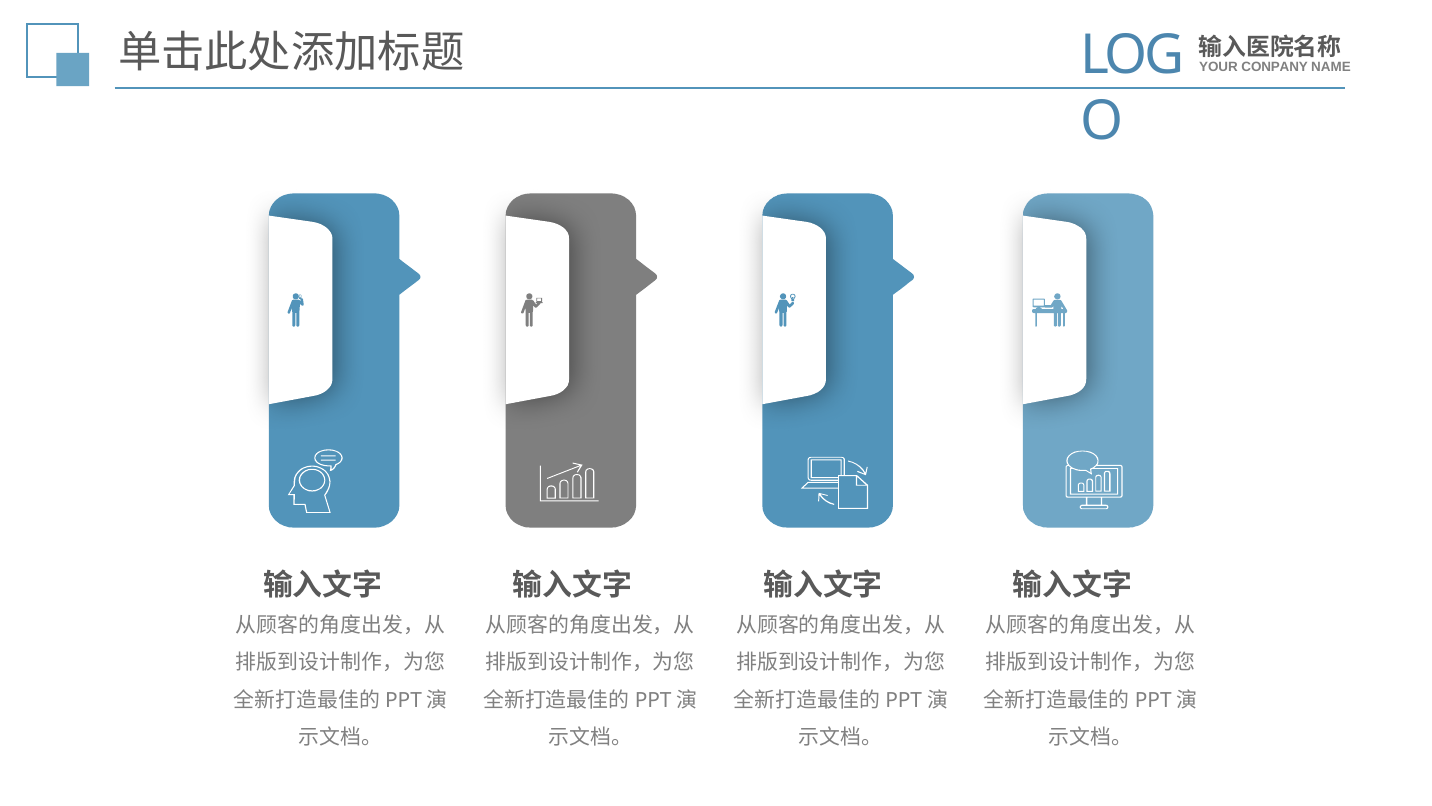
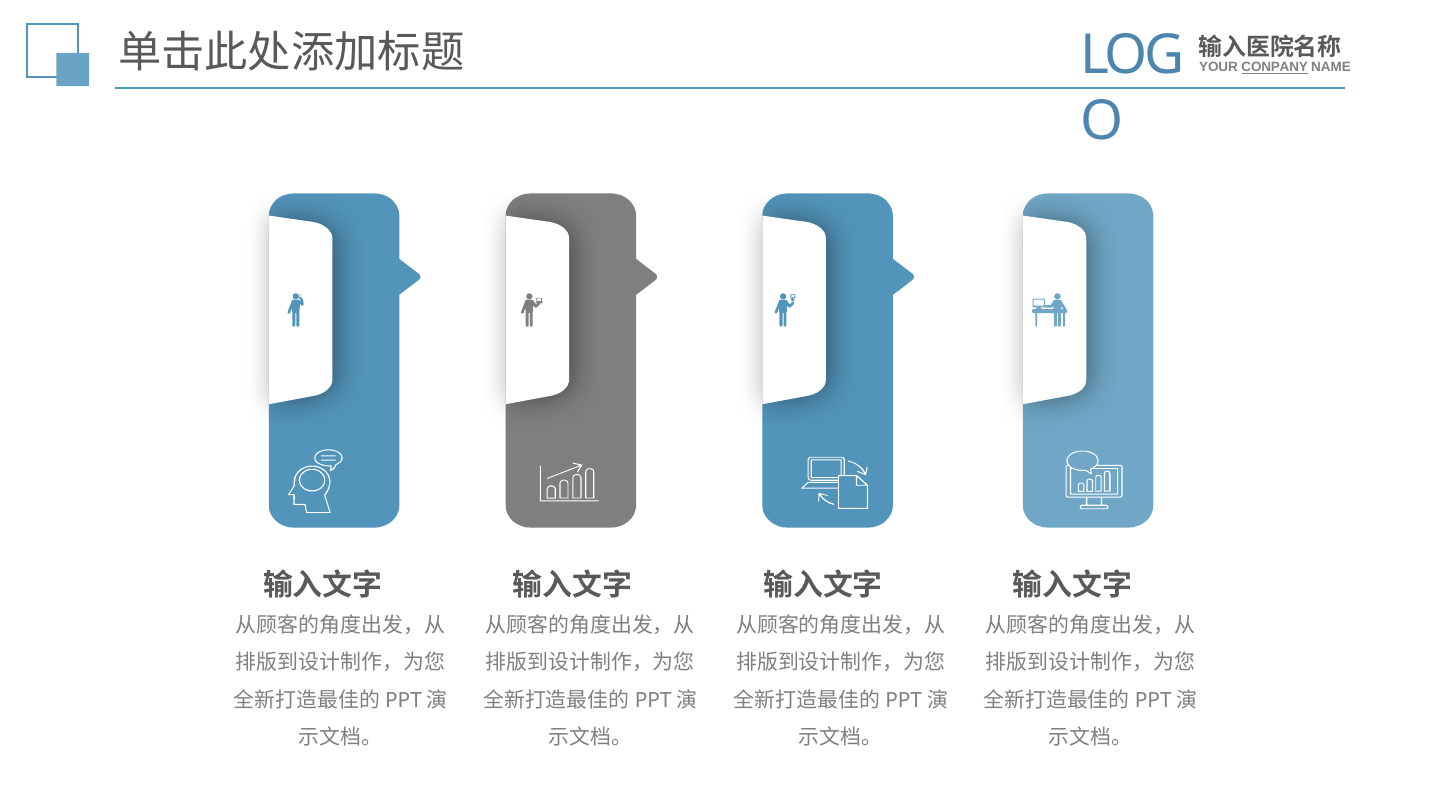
CONPANY underline: none -> present
